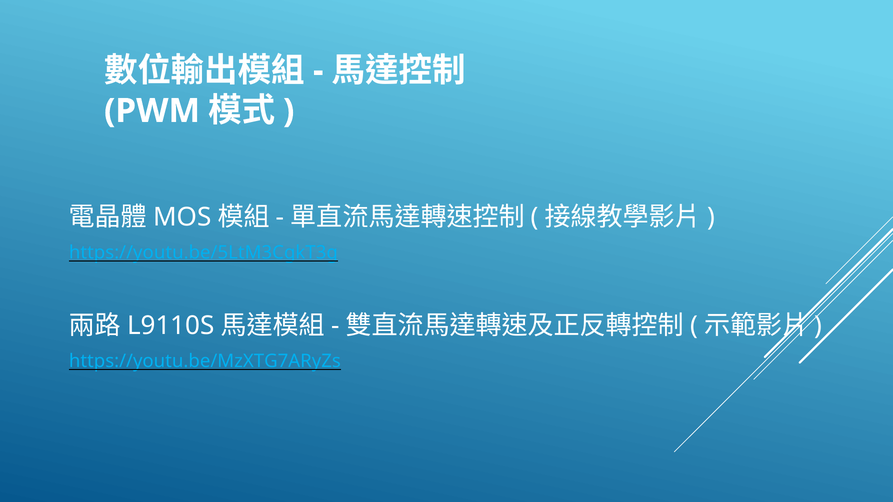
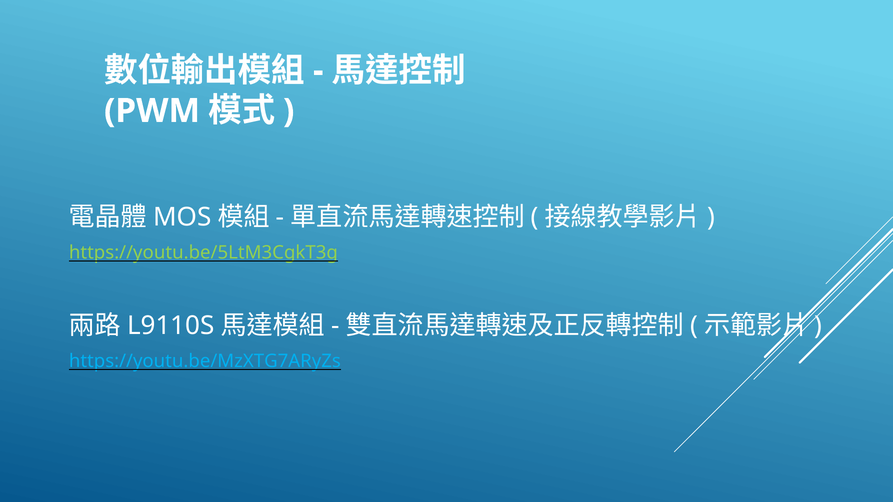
https://youtu.be/5LtM3CgkT3g colour: light blue -> light green
